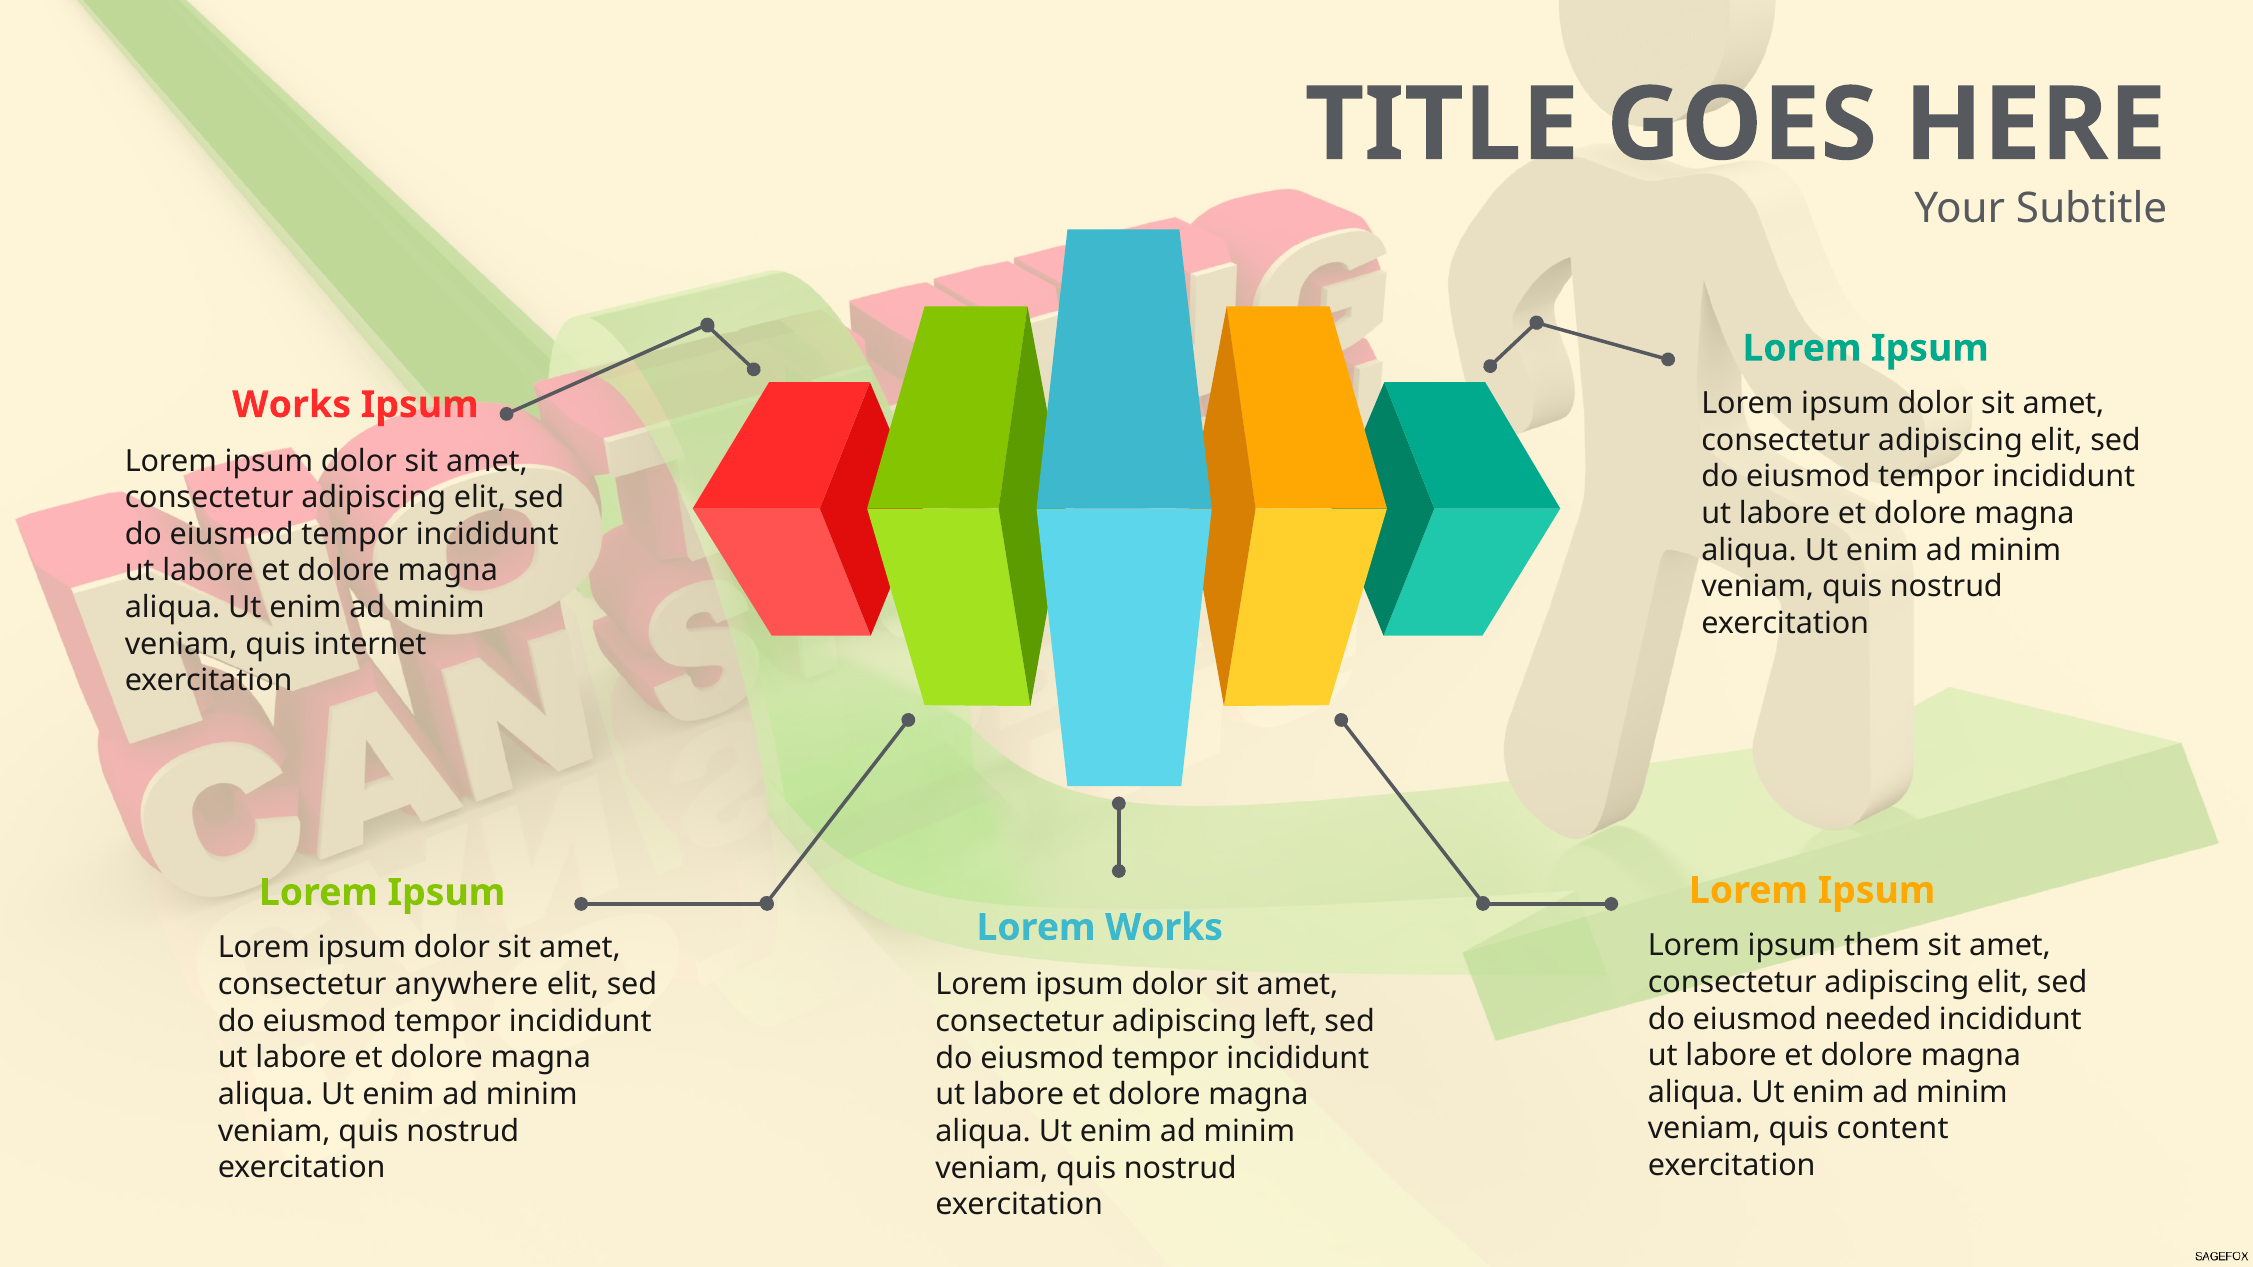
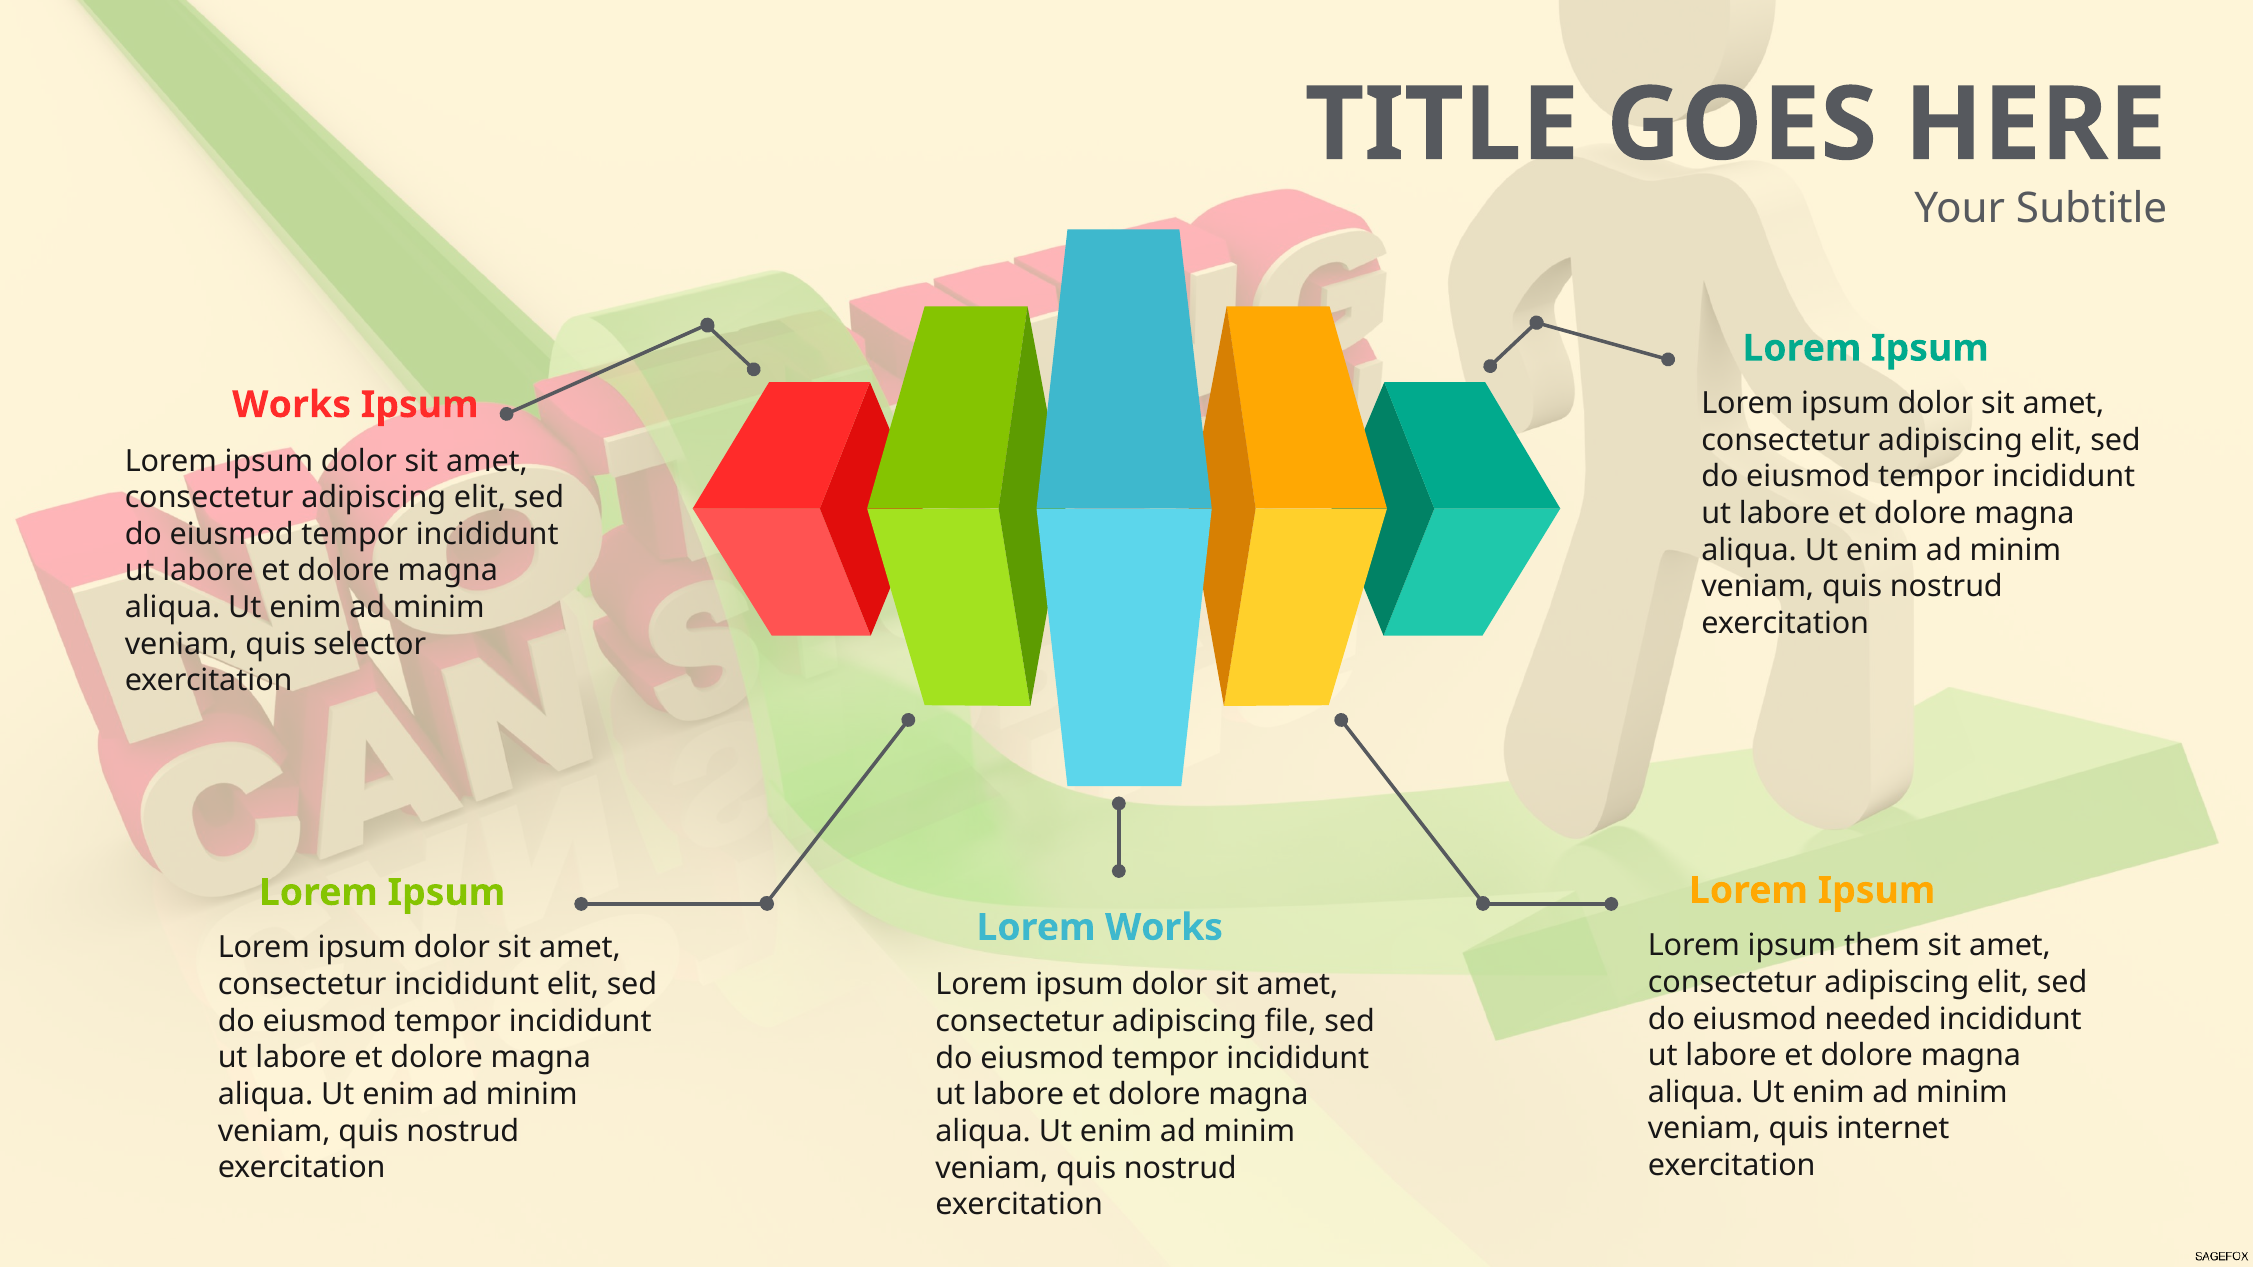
internet: internet -> selector
consectetur anywhere: anywhere -> incididunt
left: left -> file
content: content -> internet
